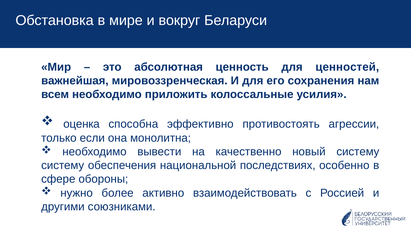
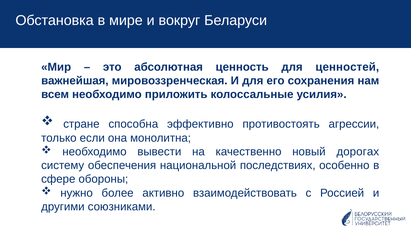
оценка: оценка -> стране
новый систему: систему -> дорогах
